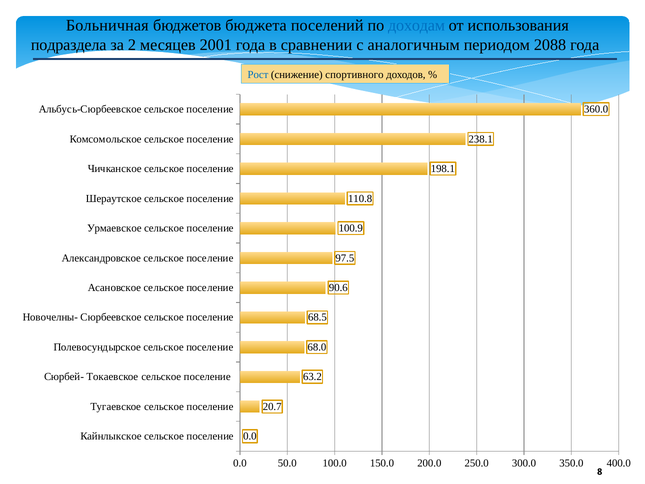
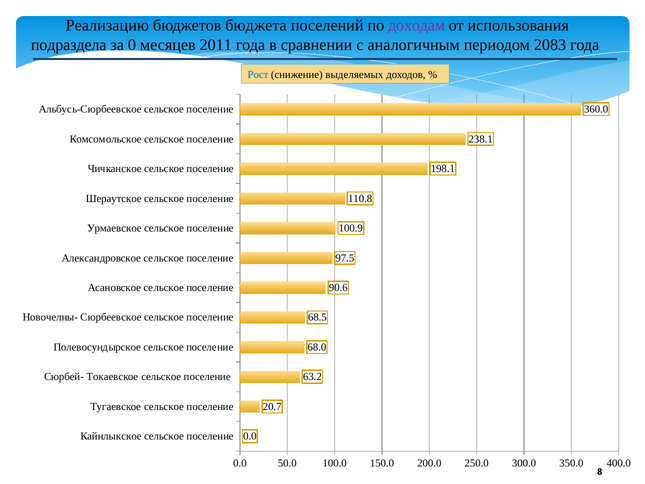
Больничная: Больничная -> Реализацию
доходам colour: blue -> purple
2: 2 -> 0
2001: 2001 -> 2011
2088: 2088 -> 2083
спортивного: спортивного -> выделяемых
